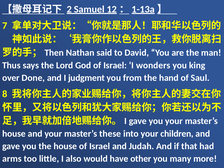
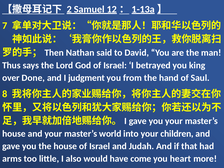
wonders: wonders -> betrayed
these: these -> world
other: other -> come
many: many -> heart
